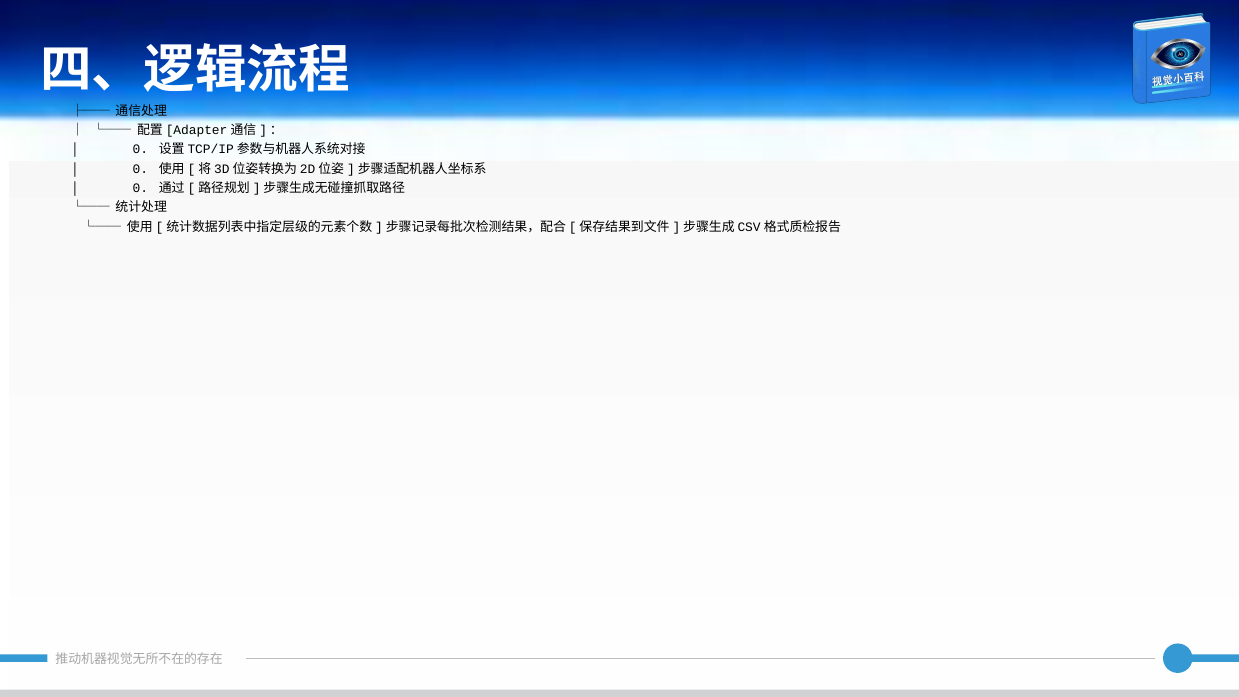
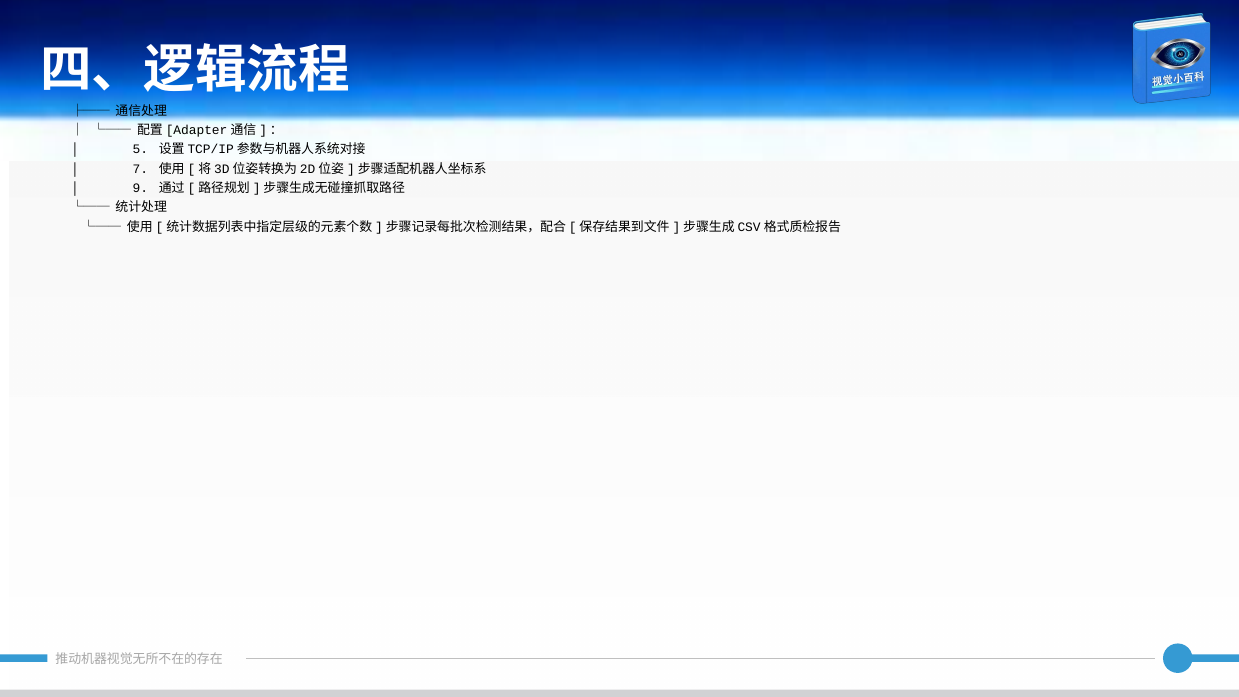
0 at (140, 150): 0 -> 5
0 at (140, 169): 0 -> 7
0 at (140, 188): 0 -> 9
